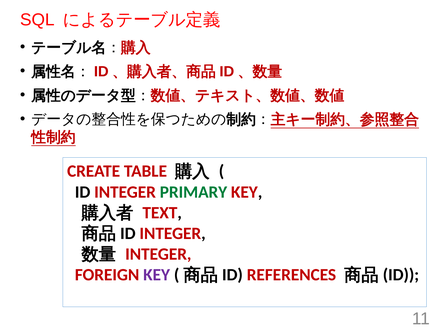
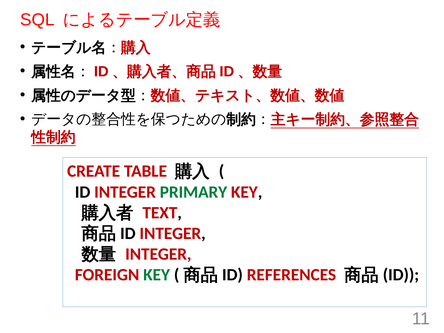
KEY at (157, 275) colour: purple -> green
